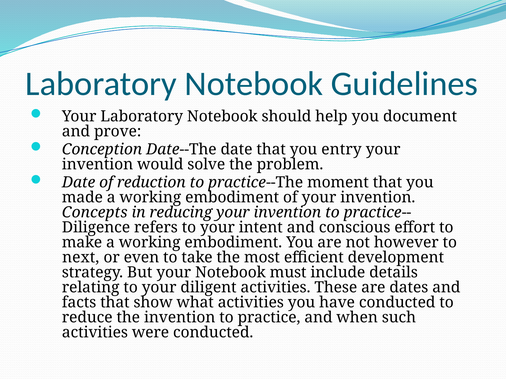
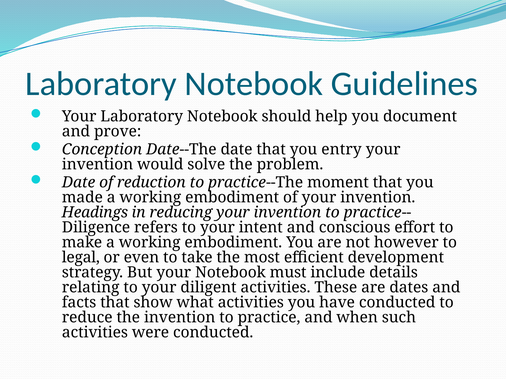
Concepts: Concepts -> Headings
next: next -> legal
